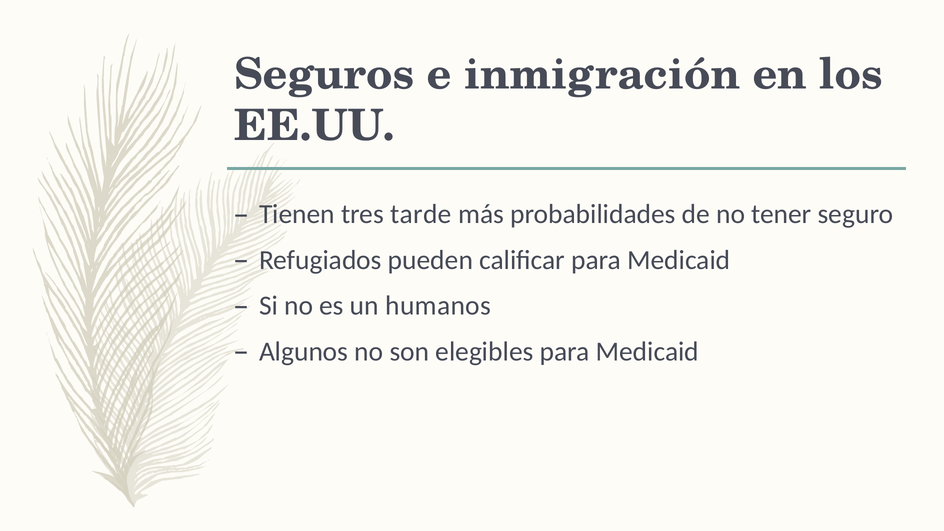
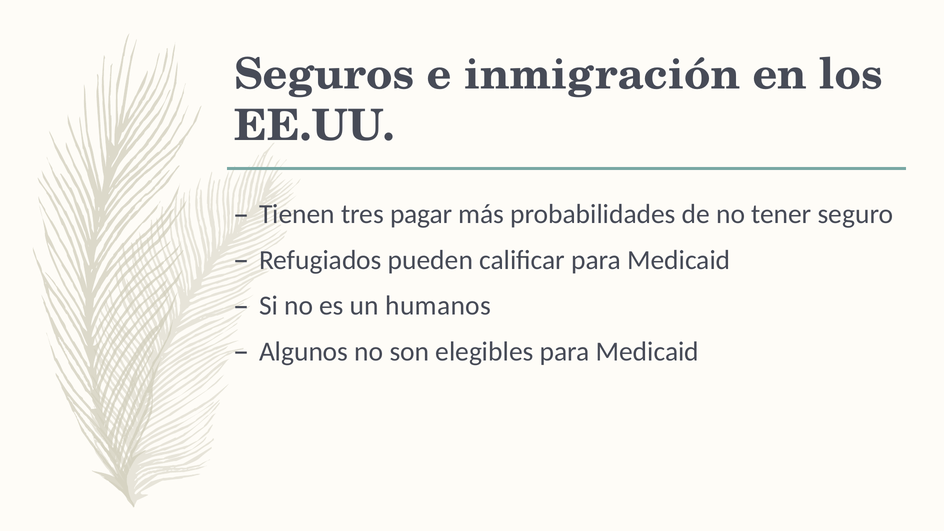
tarde: tarde -> pagar
